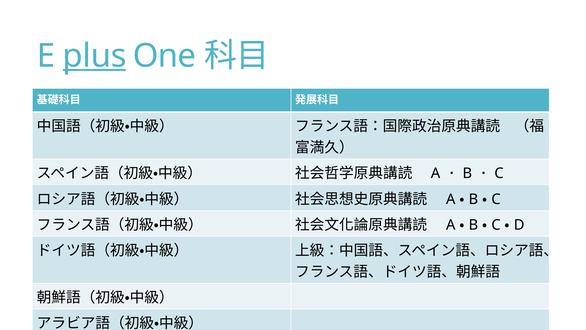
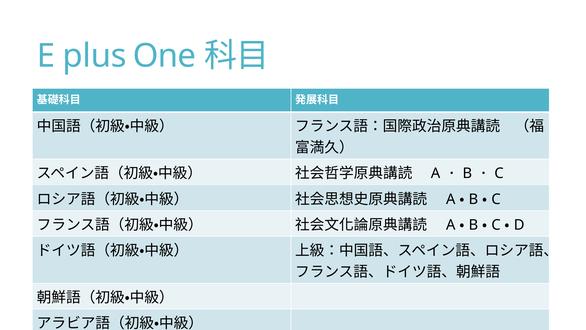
plus underline: present -> none
